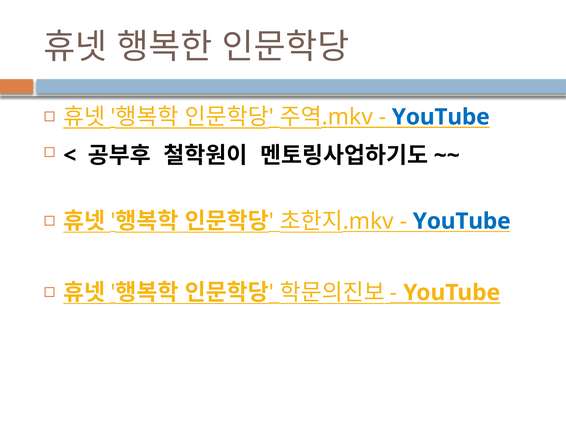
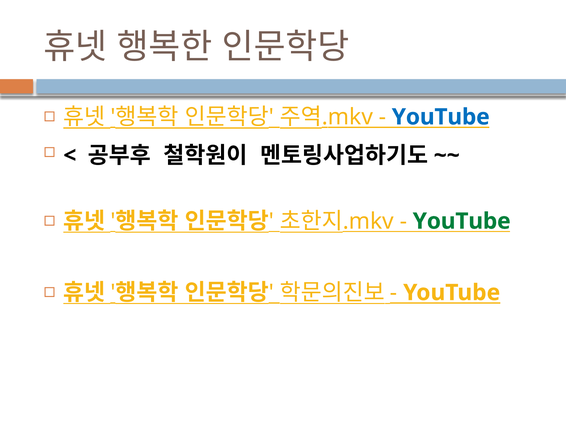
YouTube at (462, 221) colour: blue -> green
